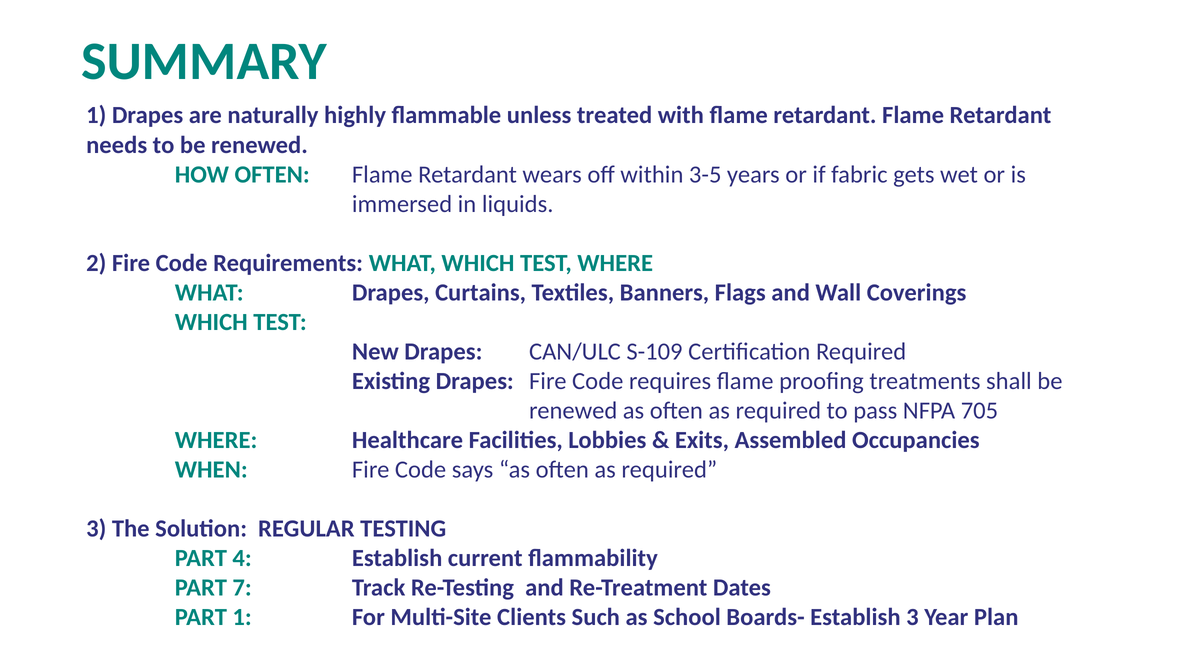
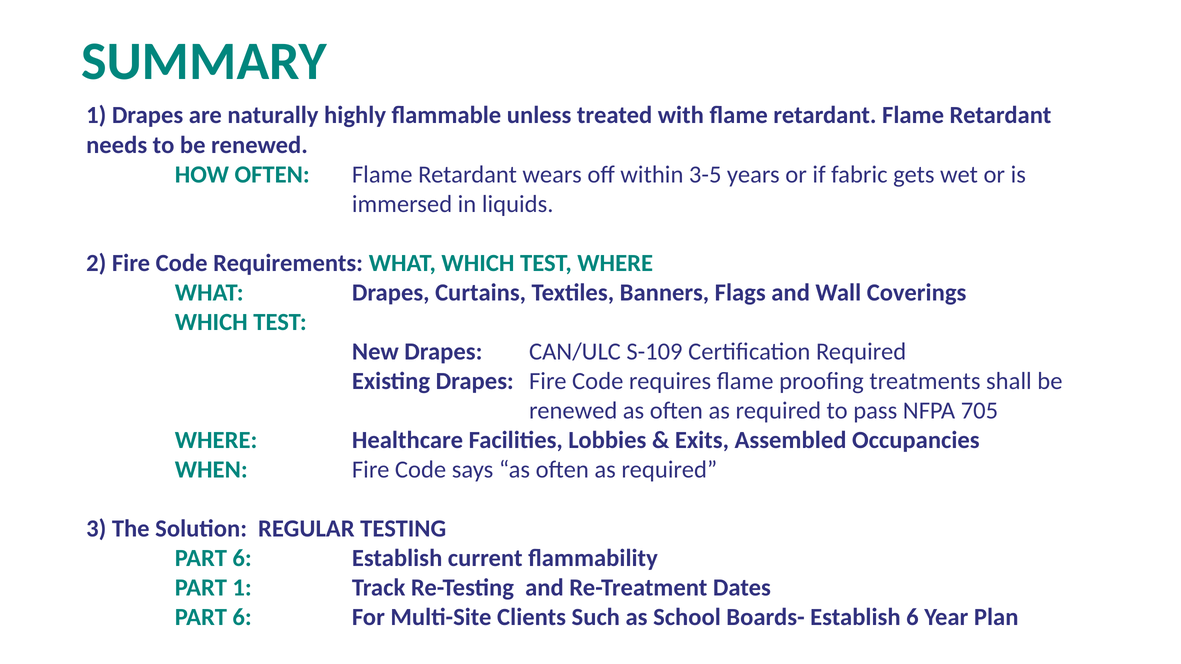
4 at (242, 558): 4 -> 6
PART 7: 7 -> 1
1 at (242, 618): 1 -> 6
Establish 3: 3 -> 6
